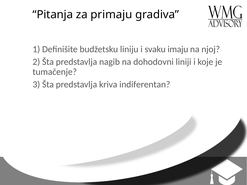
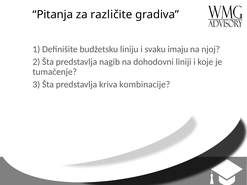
primaju: primaju -> različite
indiferentan: indiferentan -> kombinacije
